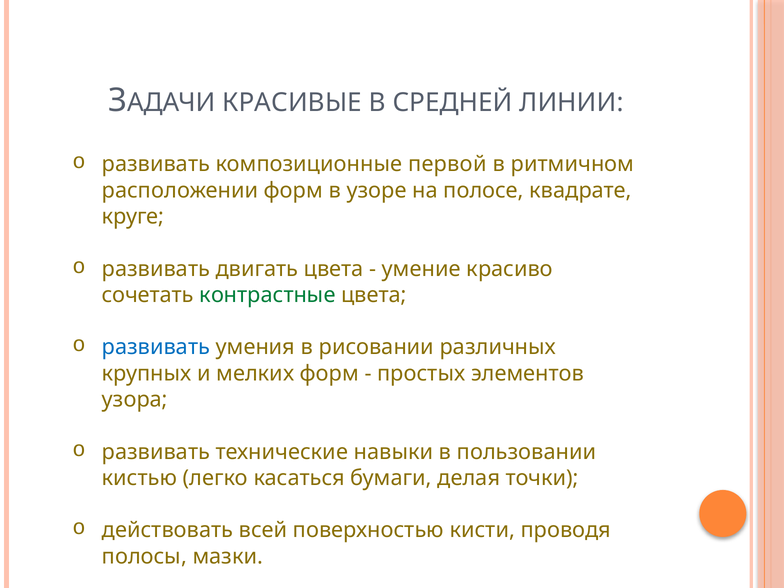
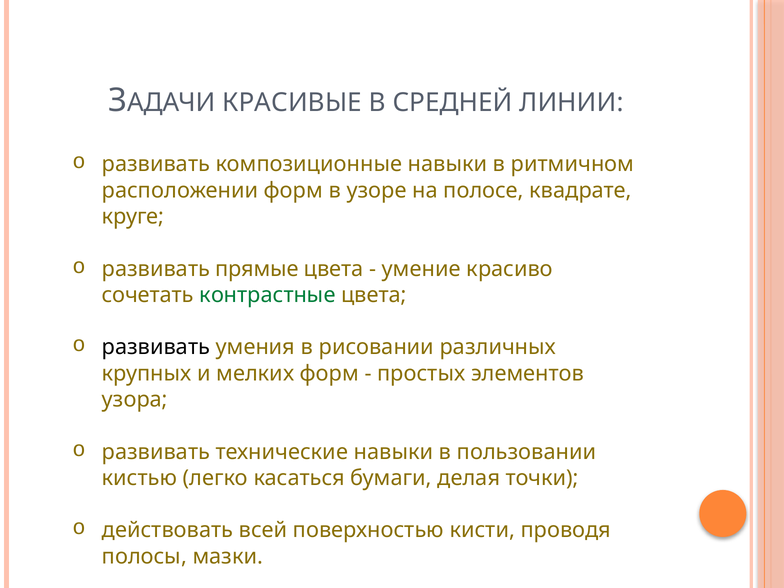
композиционные первой: первой -> навыки
двигать: двигать -> прямые
развивать at (156, 347) colour: blue -> black
